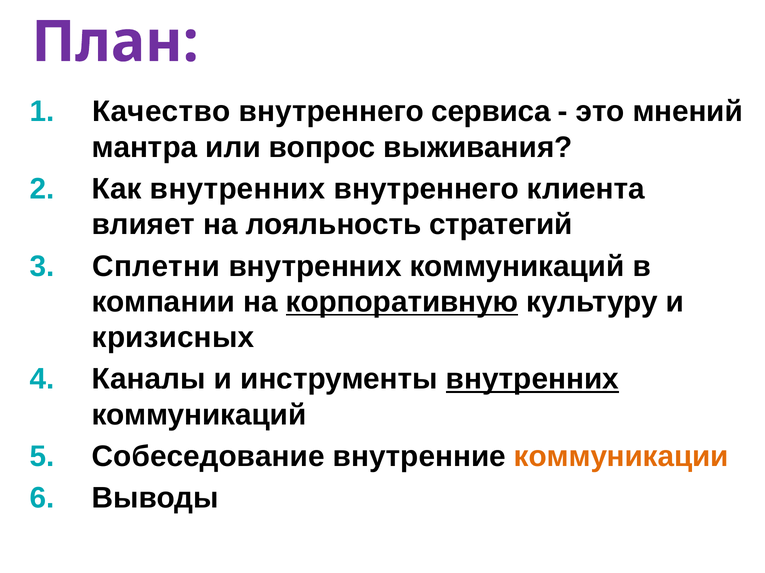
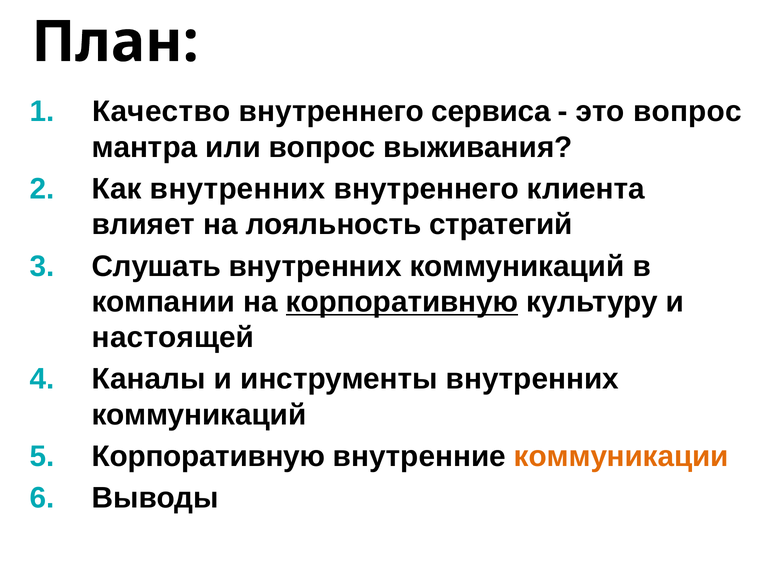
План colour: purple -> black
это мнений: мнений -> вопрос
Сплетни: Сплетни -> Слушать
кризисных: кризисных -> настоящей
внутренних at (532, 380) underline: present -> none
Собеседование at (208, 457): Собеседование -> Корпоративную
